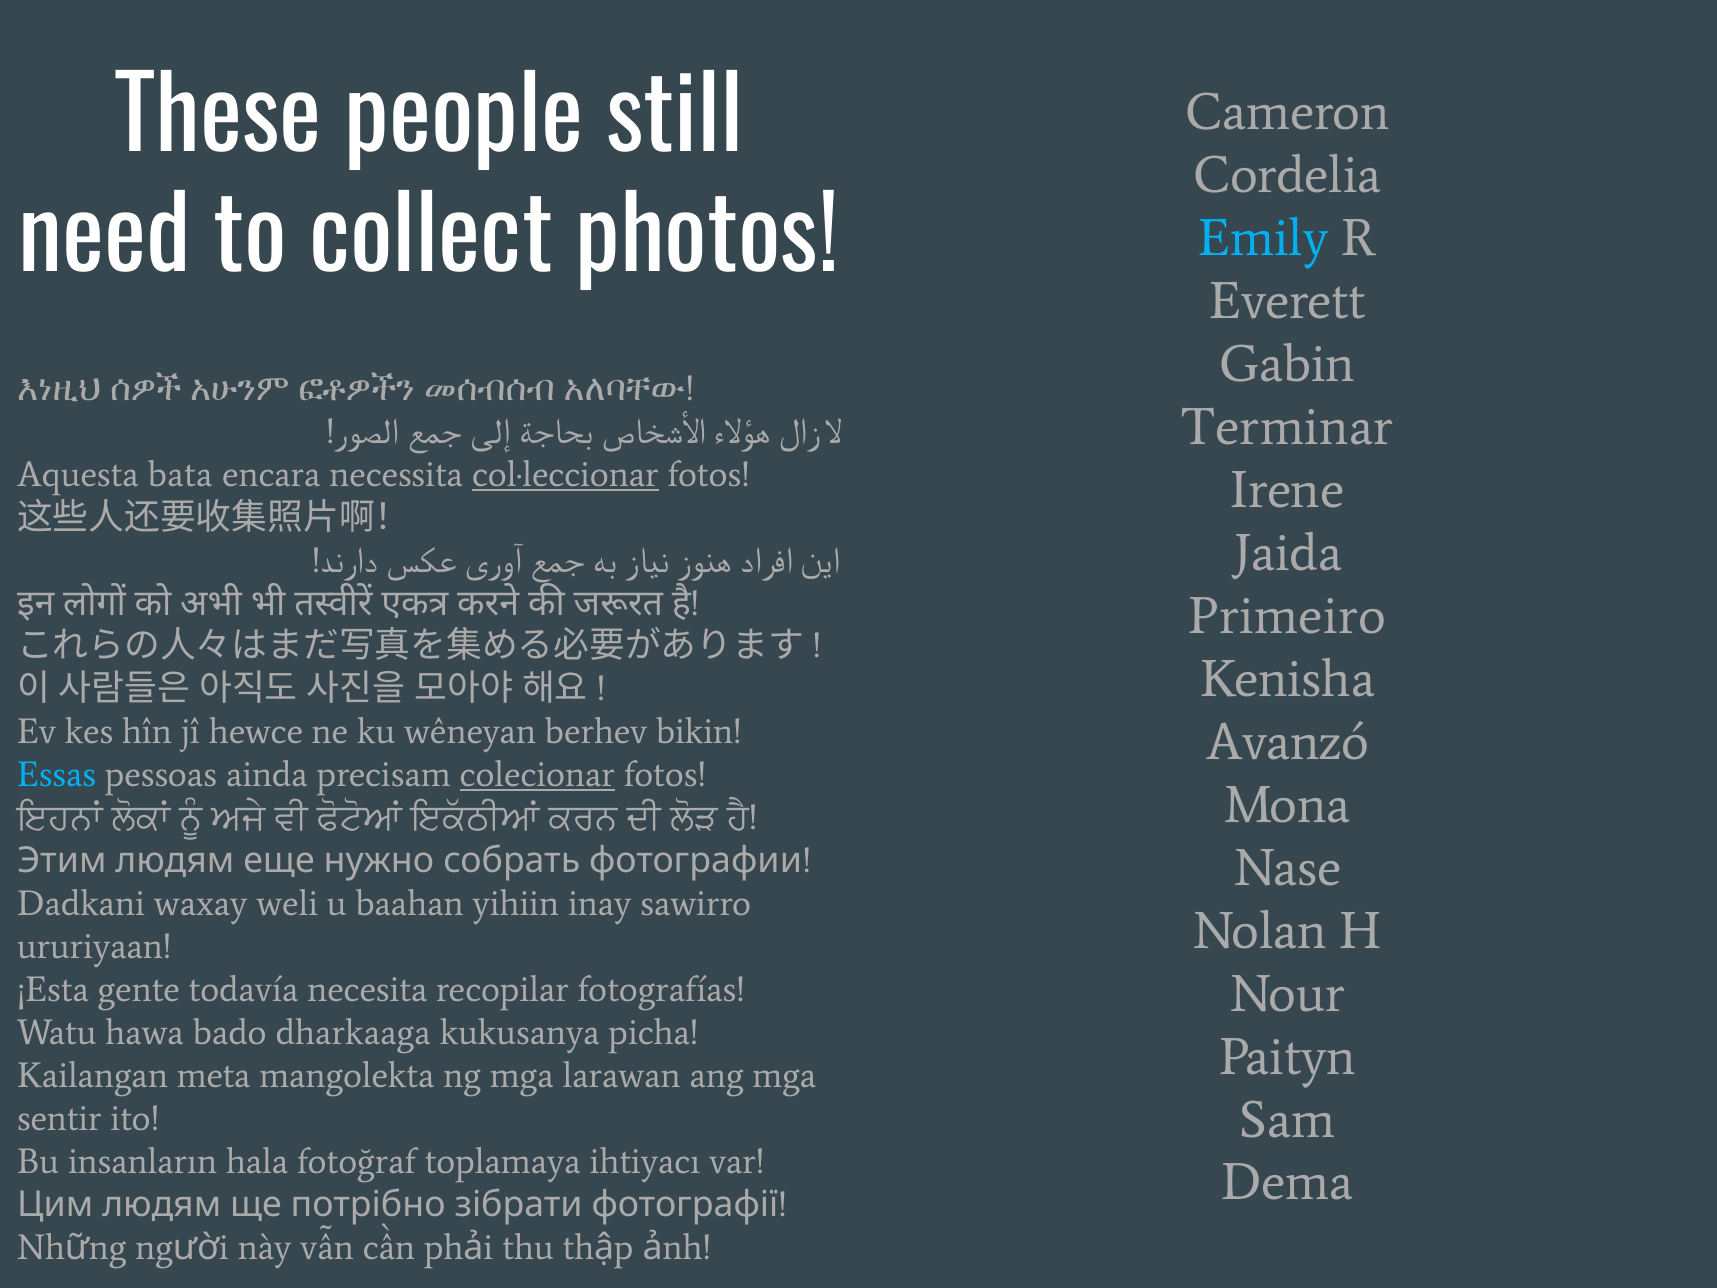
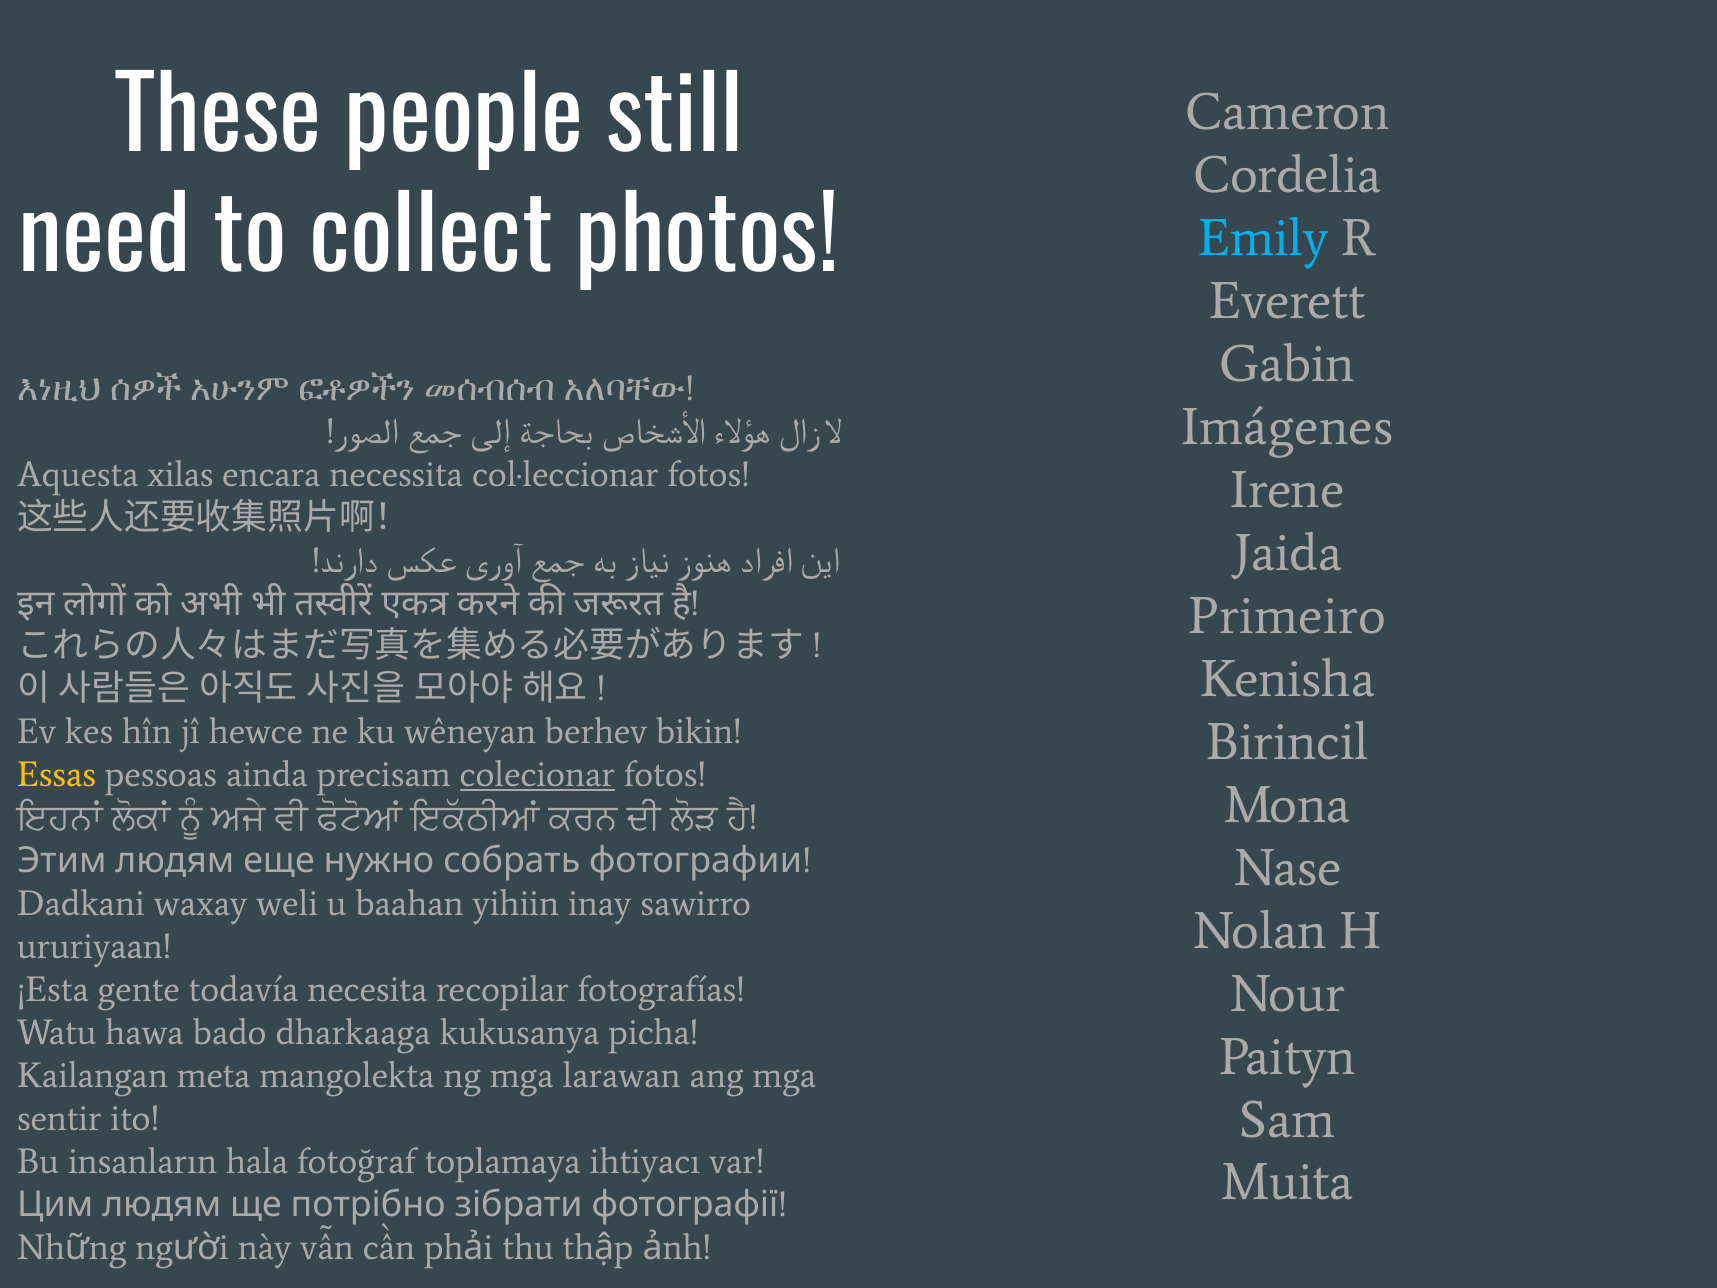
Terminar: Terminar -> Imágenes
bata: bata -> xilas
col·leccionar underline: present -> none
Avanzó: Avanzó -> Birincil
Essas colour: light blue -> yellow
Dema: Dema -> Muita
